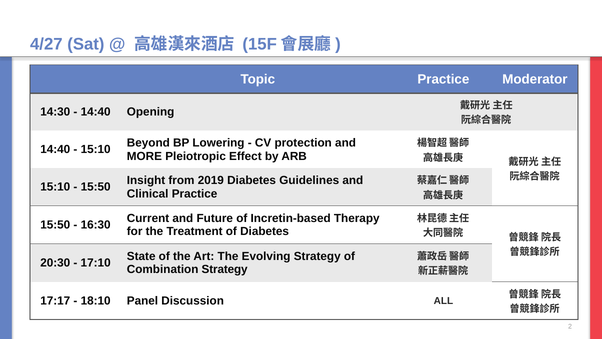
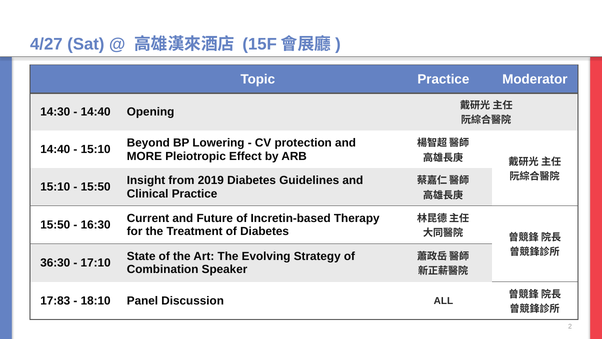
20:30: 20:30 -> 36:30
Combination Strategy: Strategy -> Speaker
17:17: 17:17 -> 17:83
